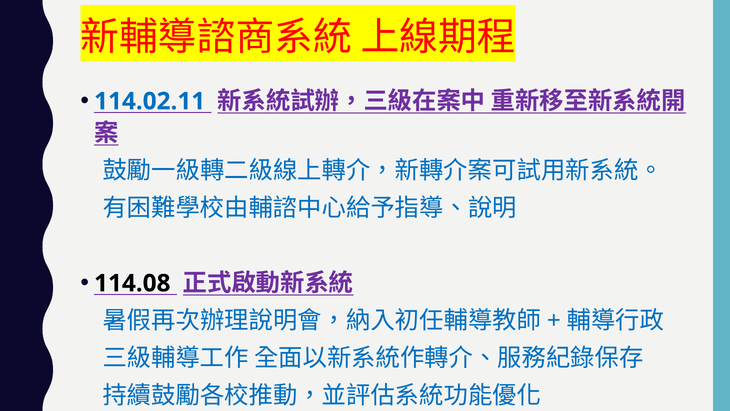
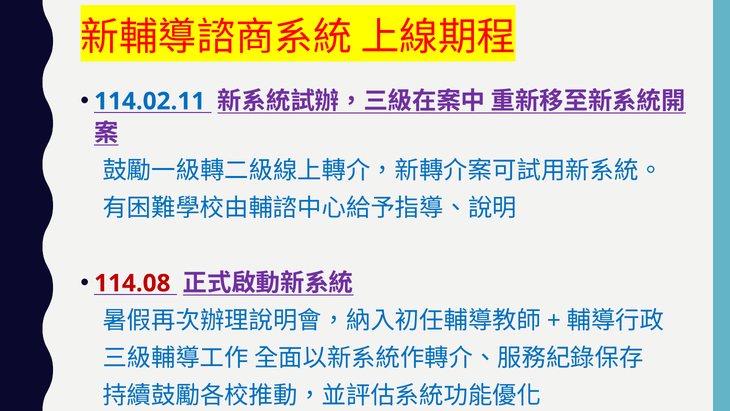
114.08 colour: black -> red
